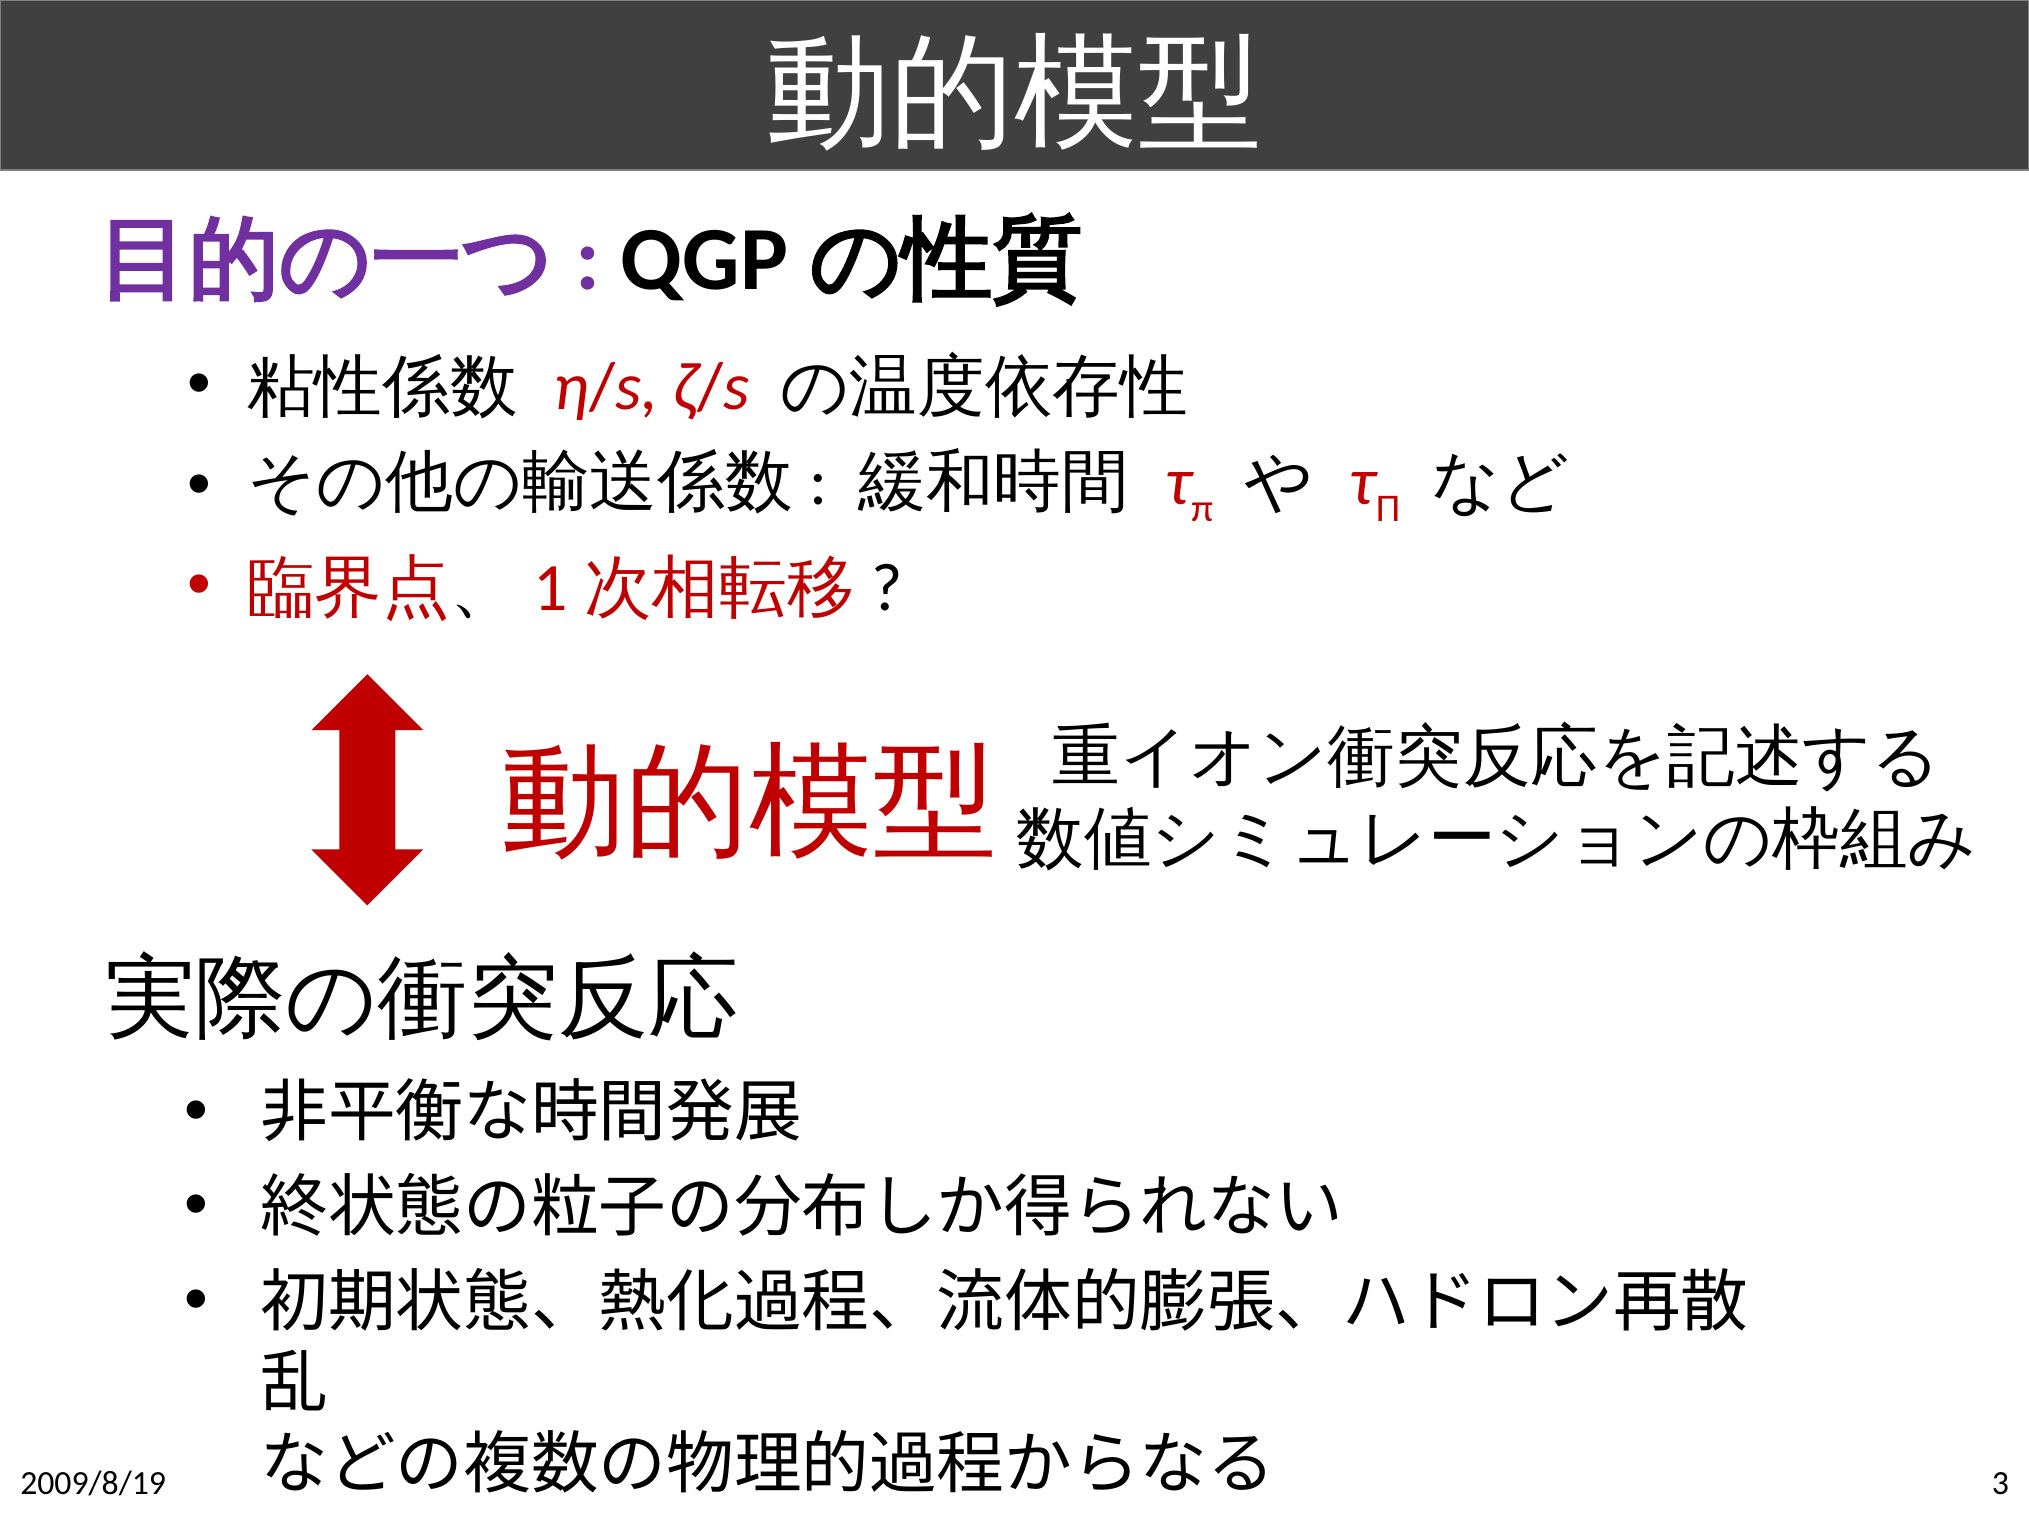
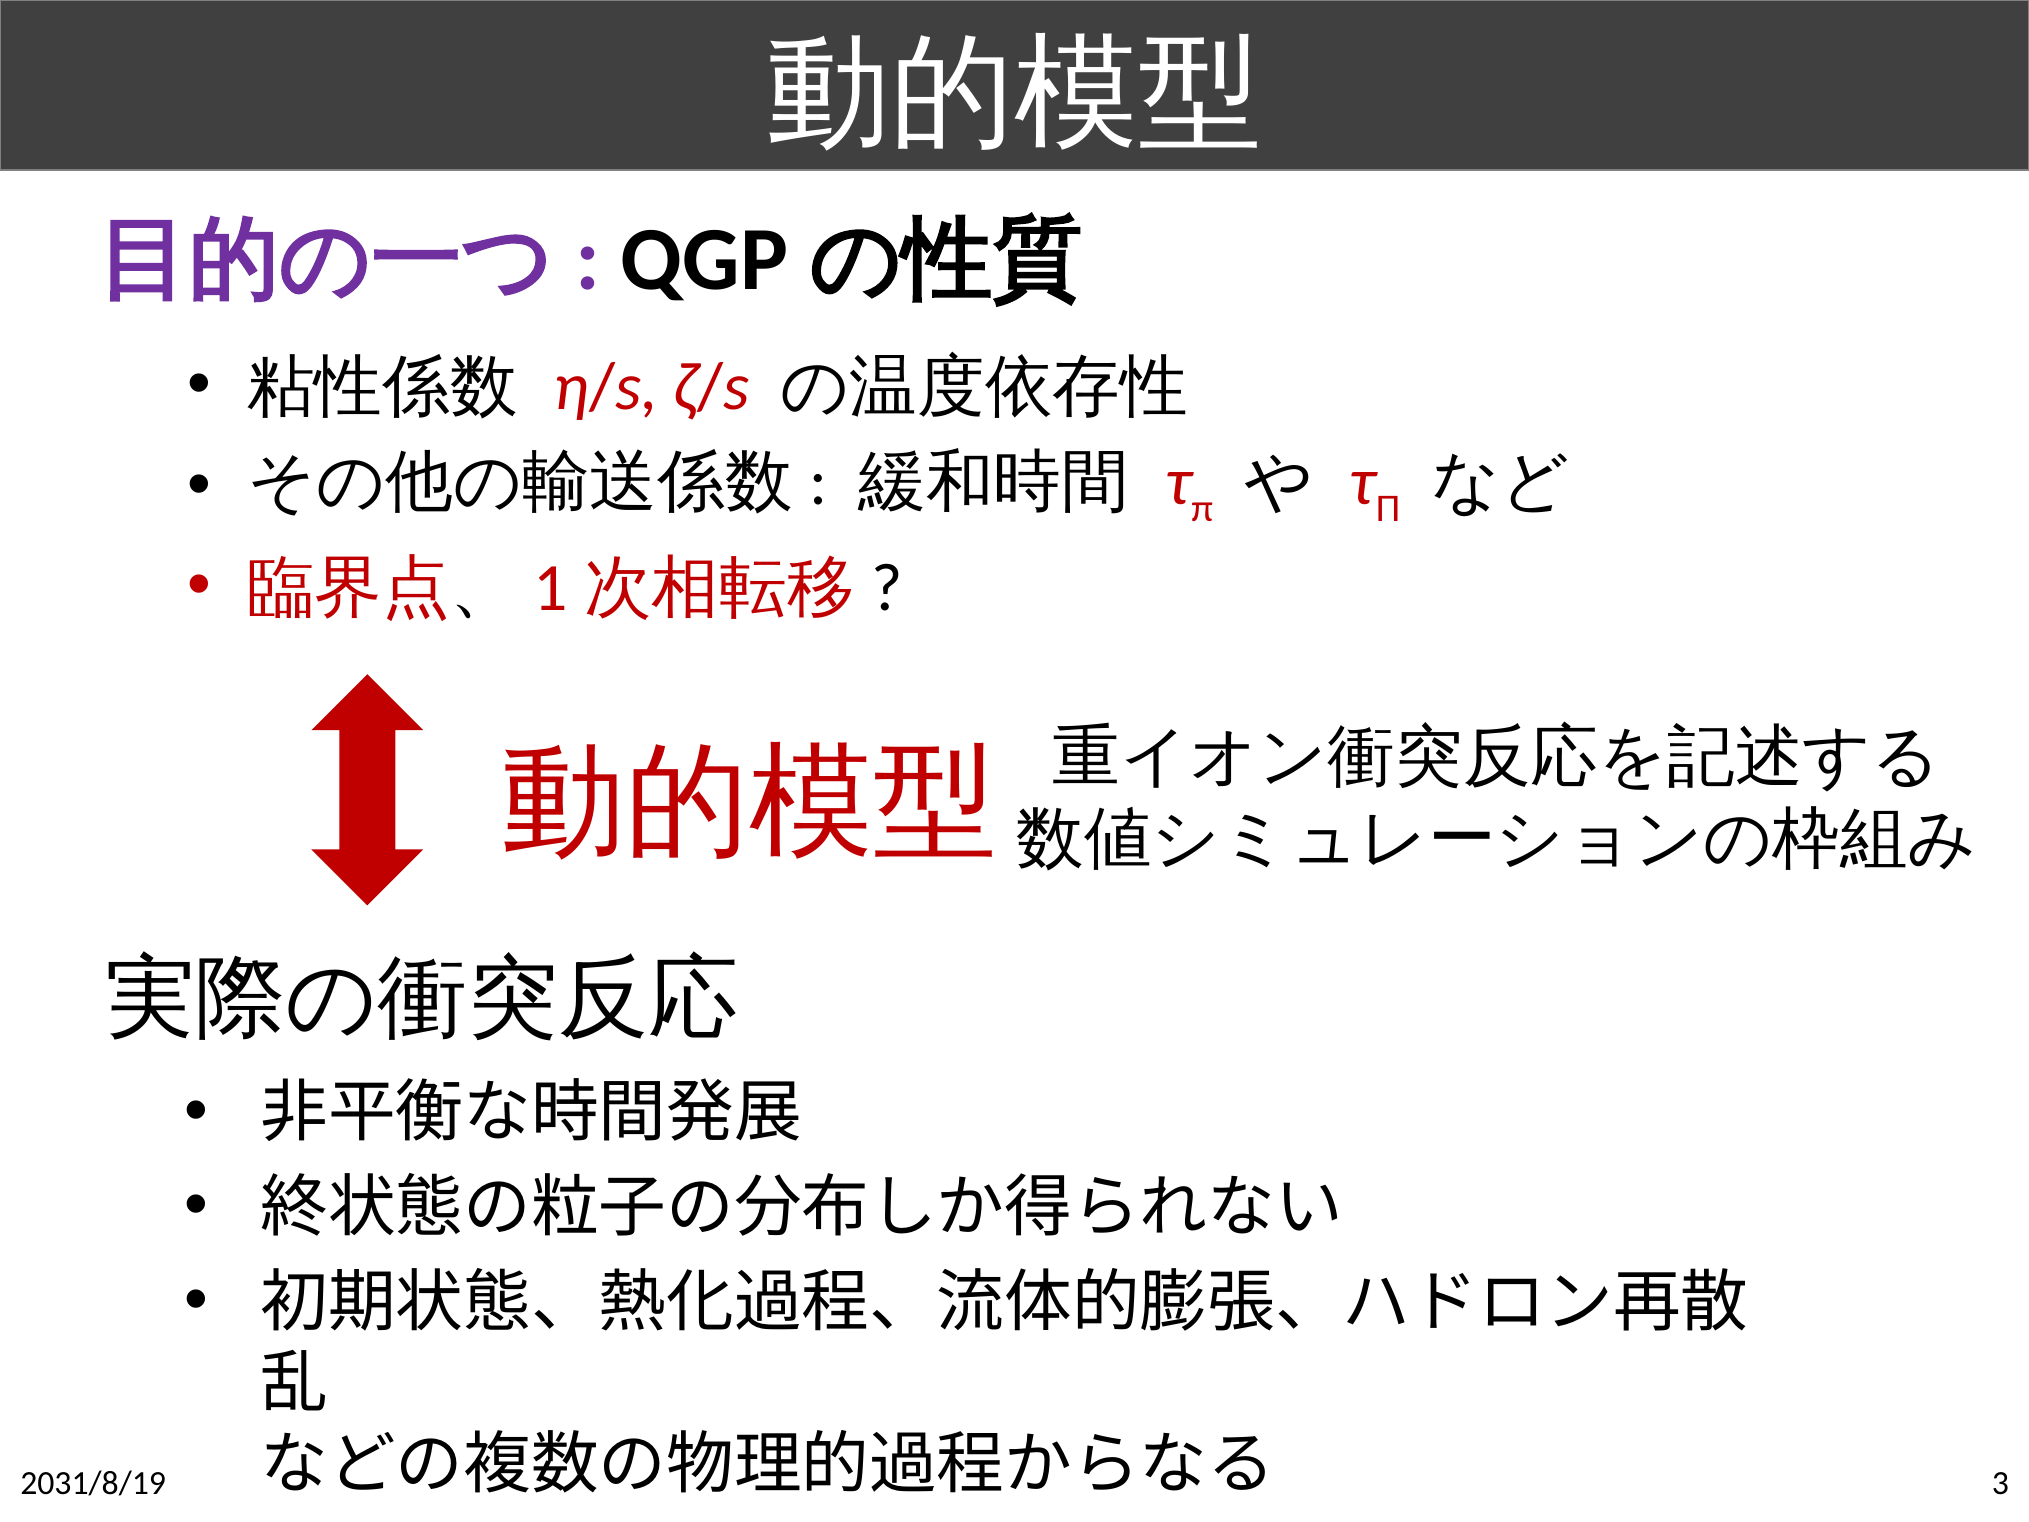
2009/8/19: 2009/8/19 -> 2031/8/19
